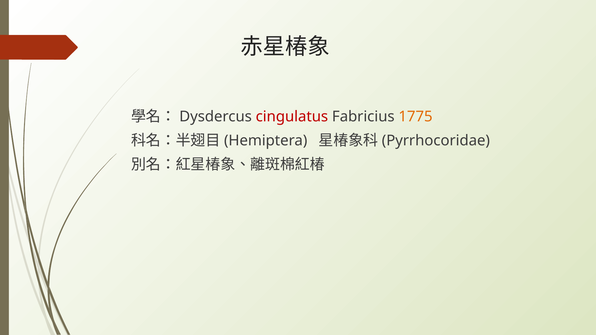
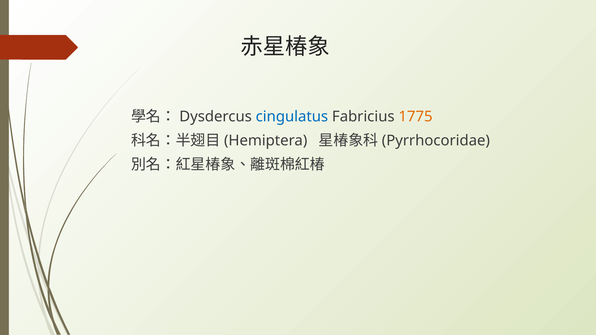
cingulatus colour: red -> blue
